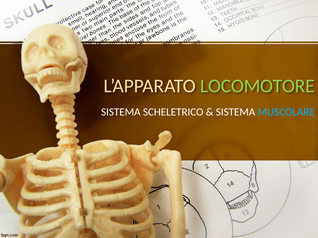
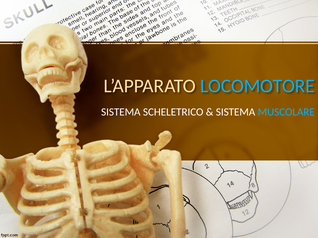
LOCOMOTORE colour: light green -> light blue
